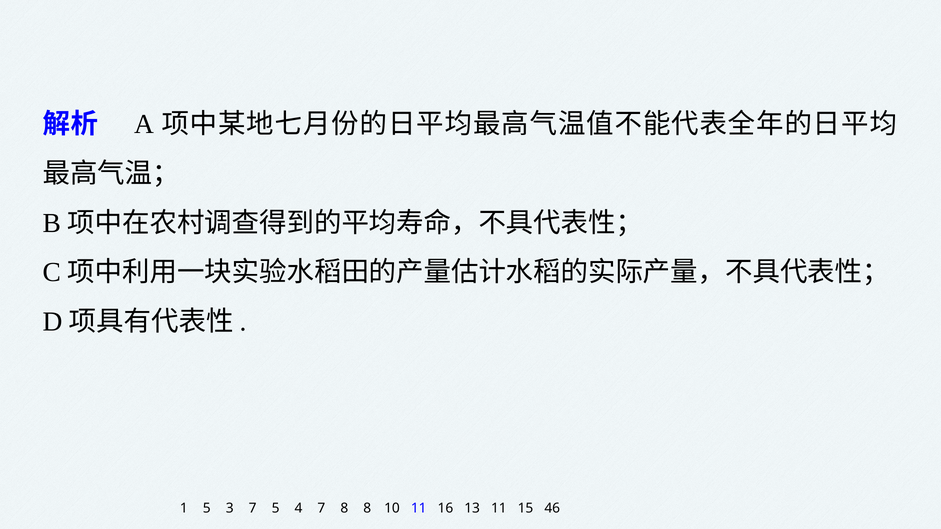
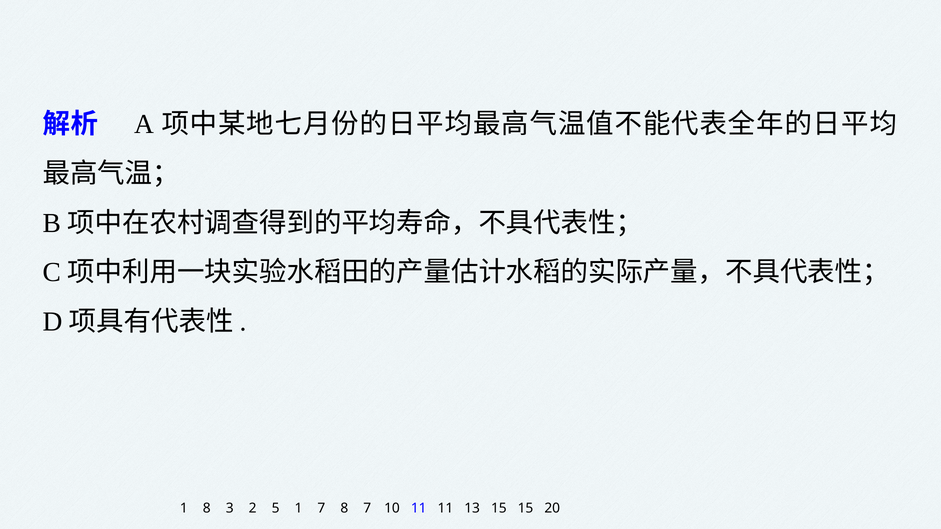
1 5: 5 -> 8
3 7: 7 -> 2
5 4: 4 -> 1
8 8: 8 -> 7
11 16: 16 -> 11
13 11: 11 -> 15
46: 46 -> 20
